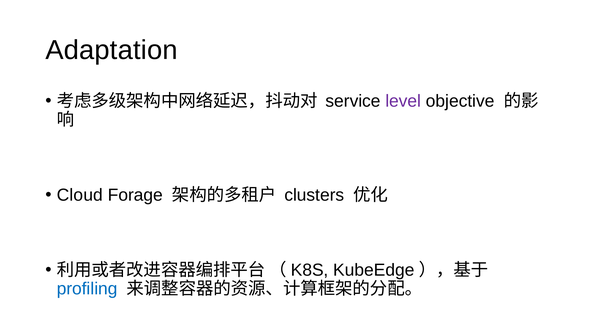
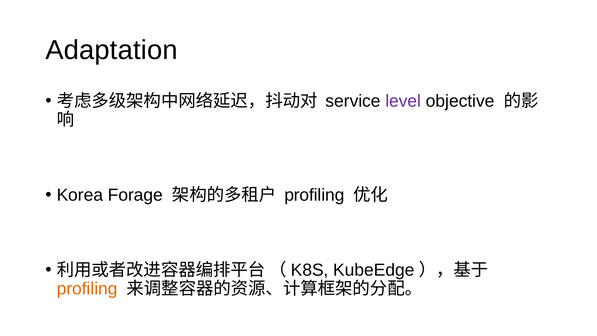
Cloud: Cloud -> Korea
clusters at (314, 195): clusters -> profiling
profiling at (87, 289) colour: blue -> orange
